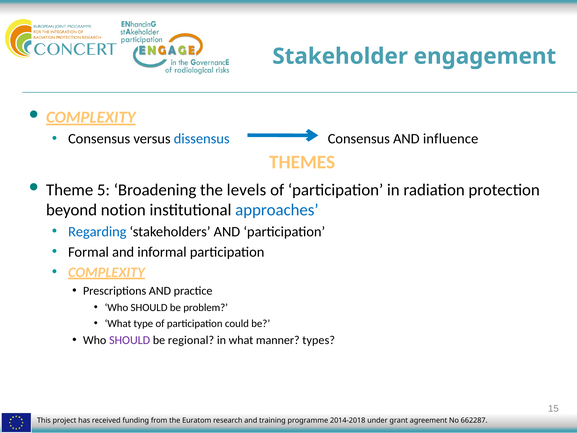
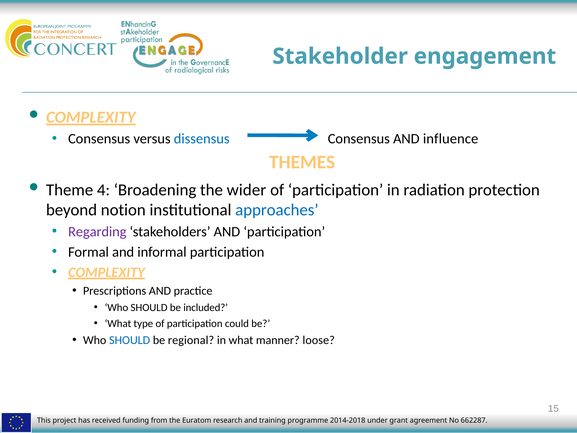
5: 5 -> 4
levels: levels -> wider
Regarding colour: blue -> purple
problem: problem -> included
SHOULD at (130, 340) colour: purple -> blue
types: types -> loose
